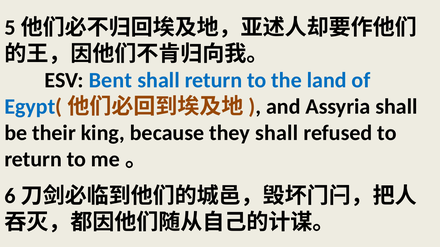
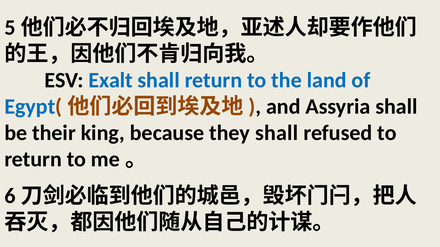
Bent: Bent -> Exalt
